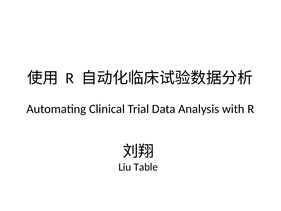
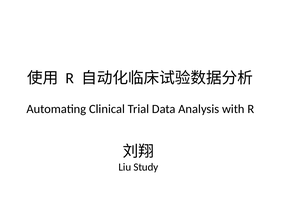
Table: Table -> Study
